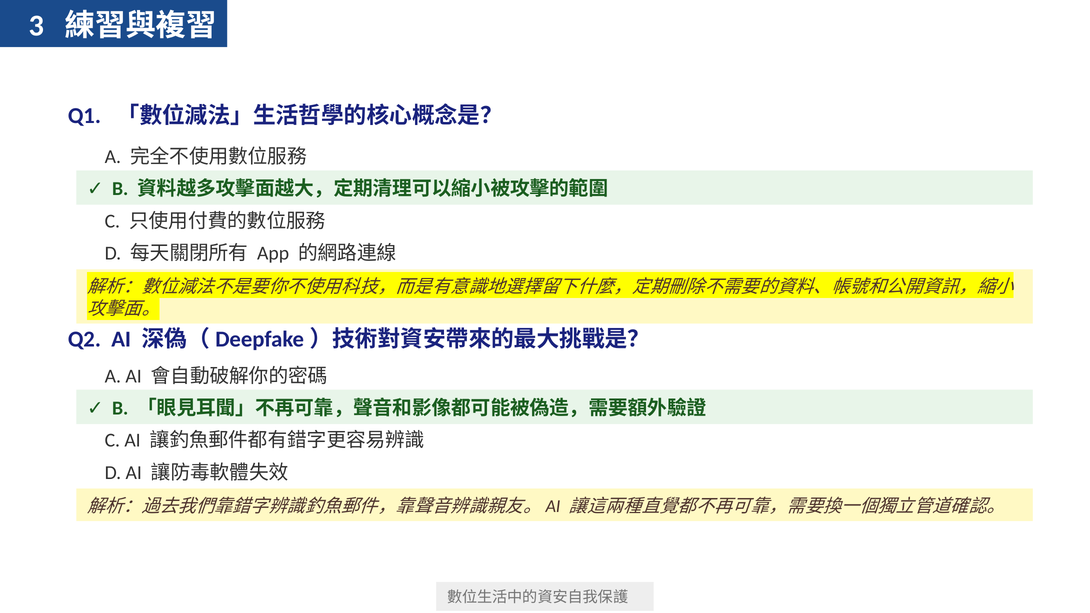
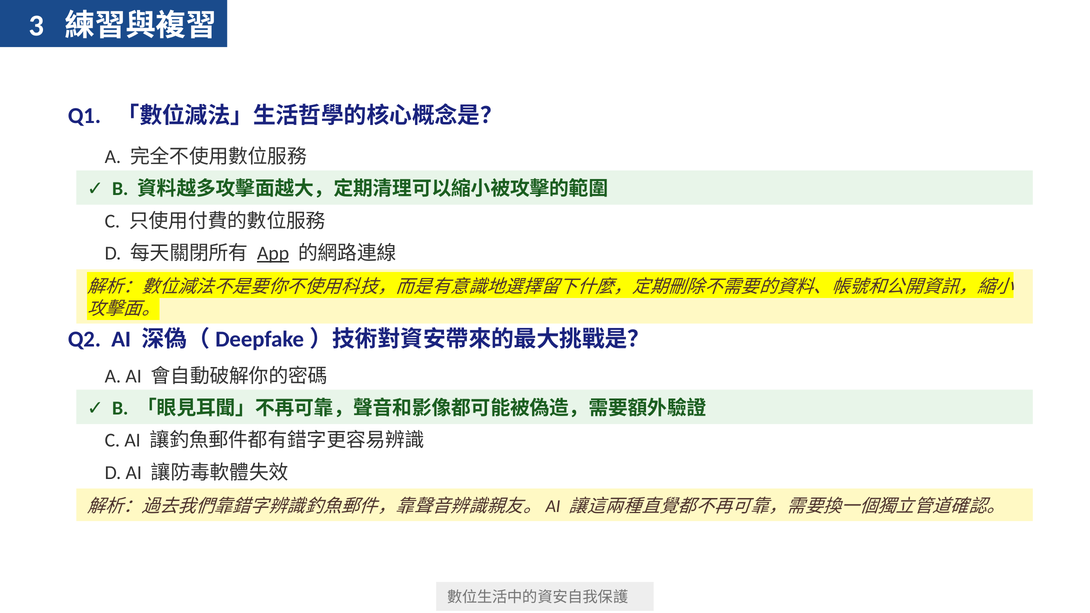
App underline: none -> present
